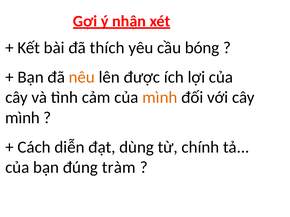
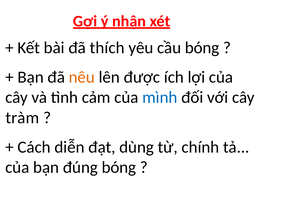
mình at (160, 98) colour: orange -> blue
mình at (22, 118): mình -> tràm
đúng tràm: tràm -> bóng
